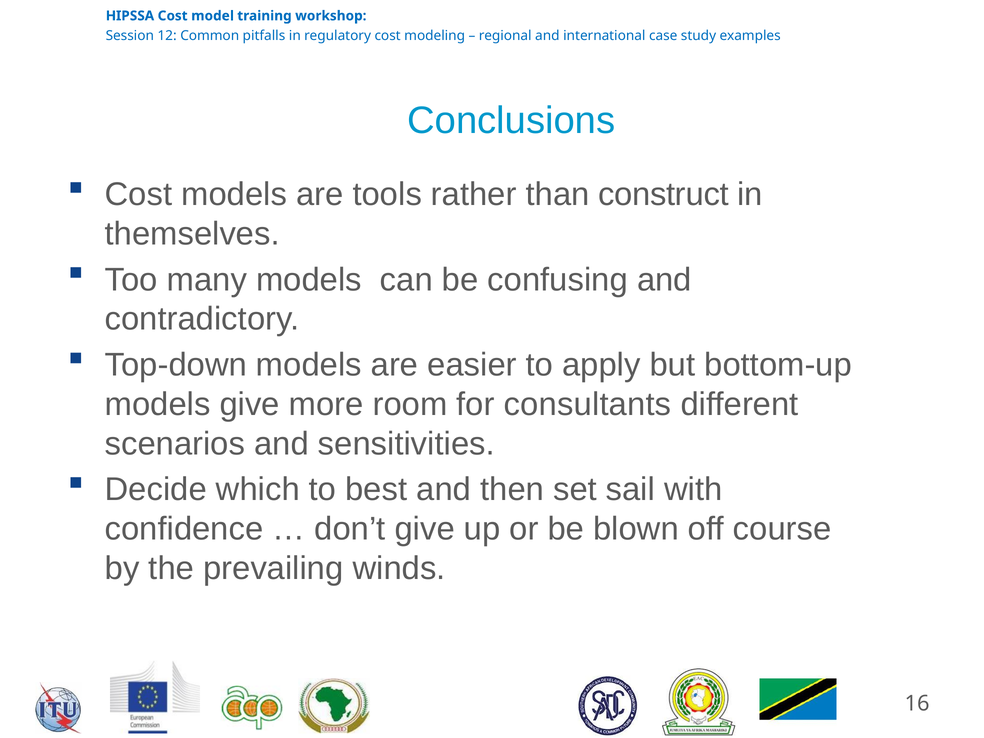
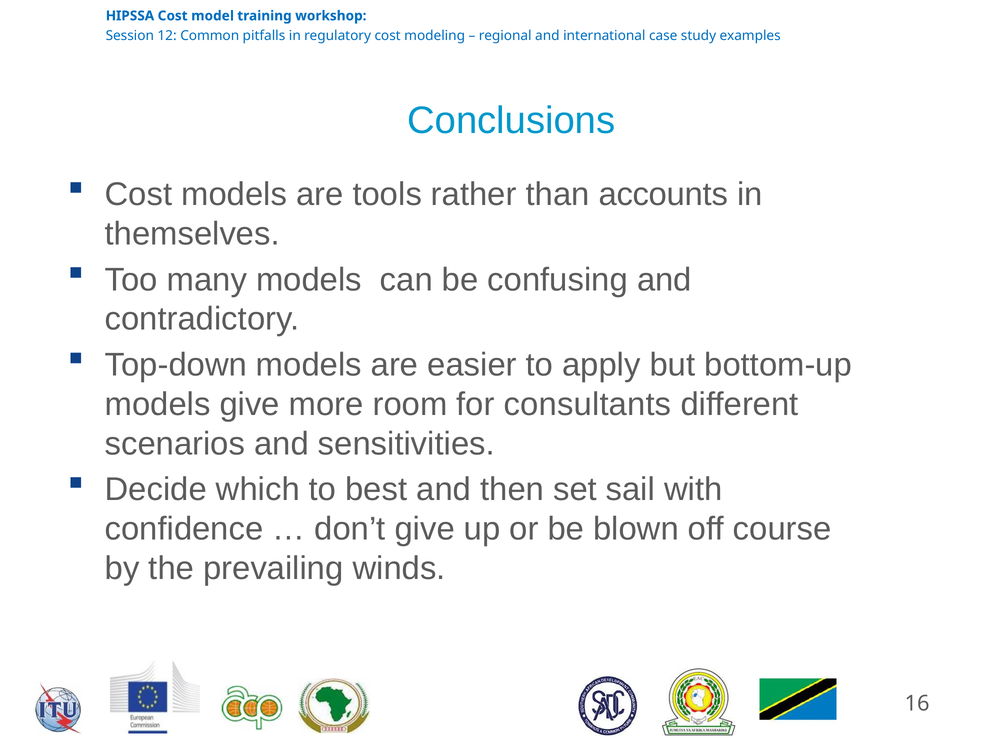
construct: construct -> accounts
